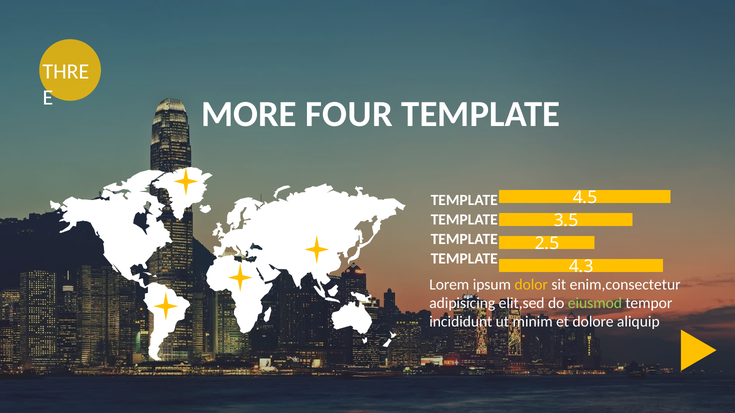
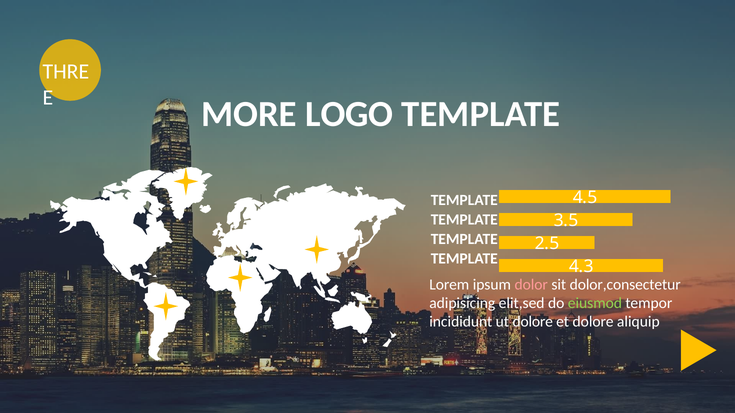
FOUR: FOUR -> LOGO
dolor colour: yellow -> pink
enim,consectetur: enim,consectetur -> dolor,consectetur
ut minim: minim -> dolore
